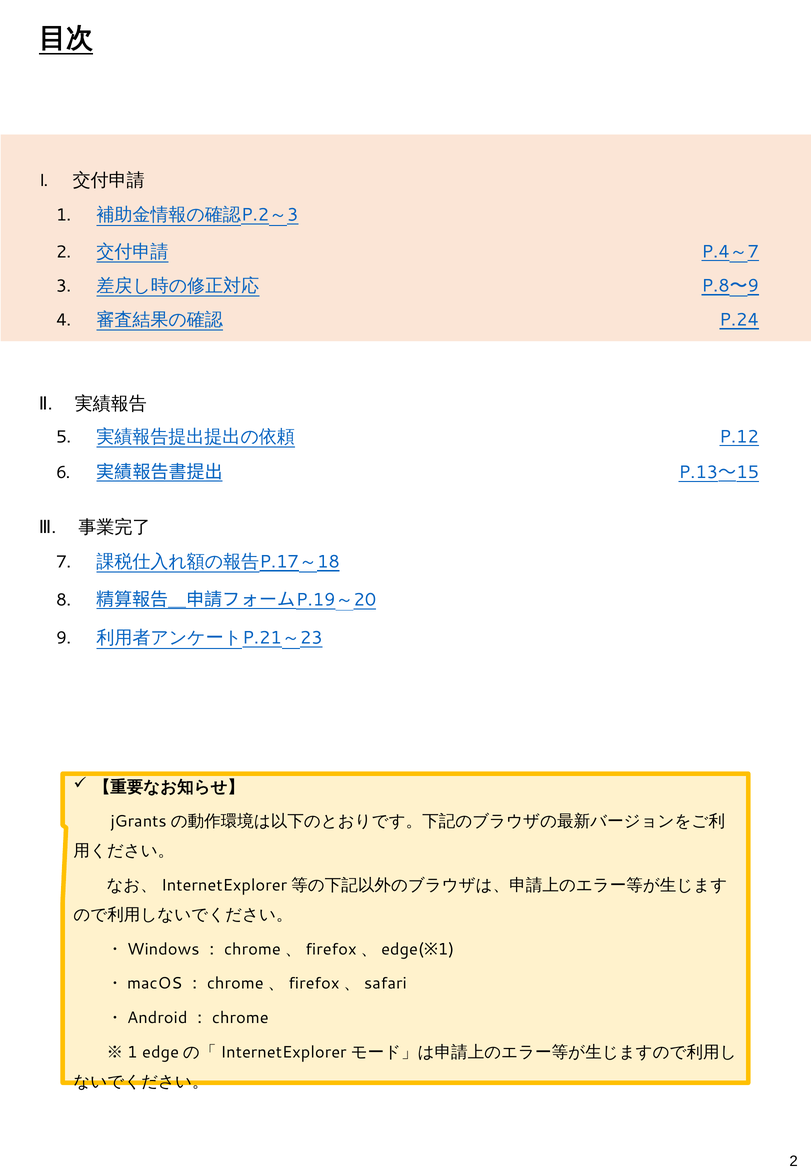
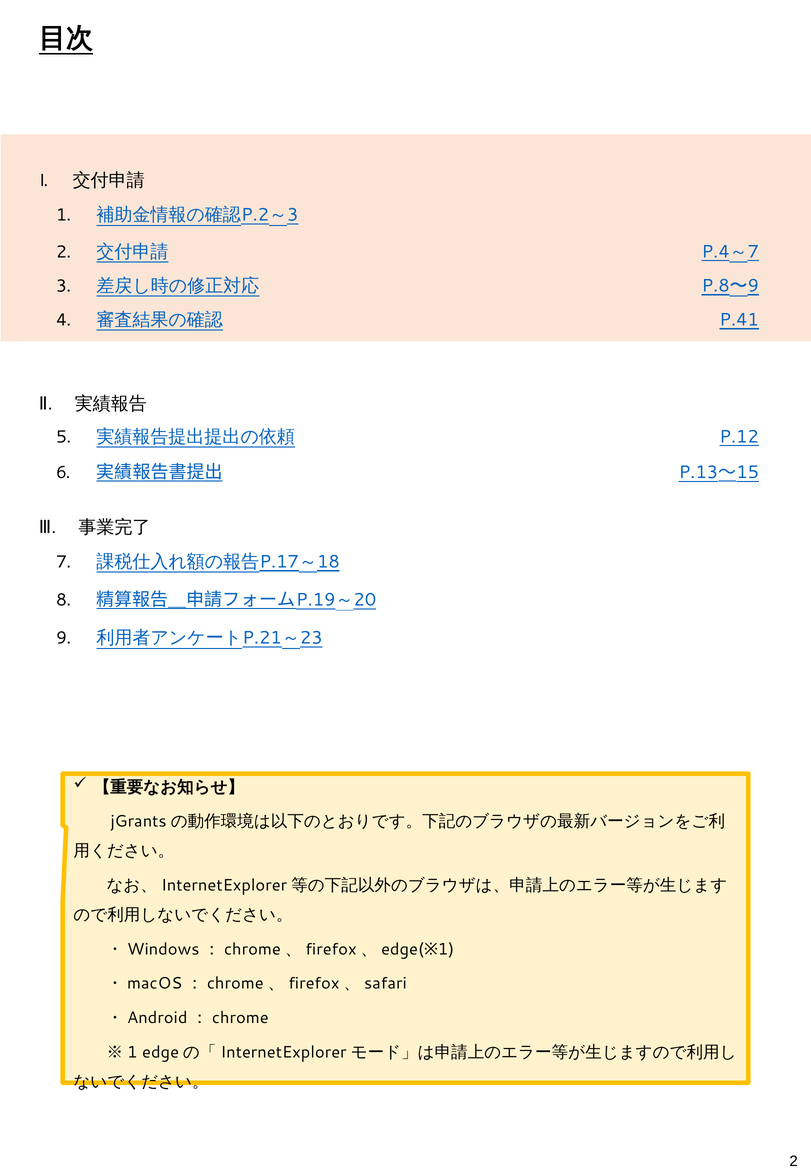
P.24: P.24 -> P.41
